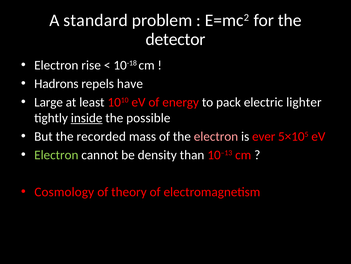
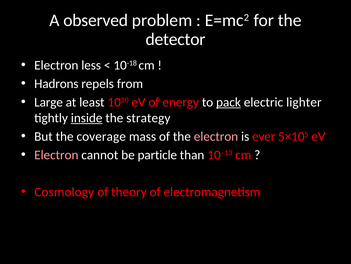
standard: standard -> observed
rise: rise -> less
have: have -> from
pack underline: none -> present
possible: possible -> strategy
recorded: recorded -> coverage
Electron at (56, 155) colour: light green -> pink
density: density -> particle
